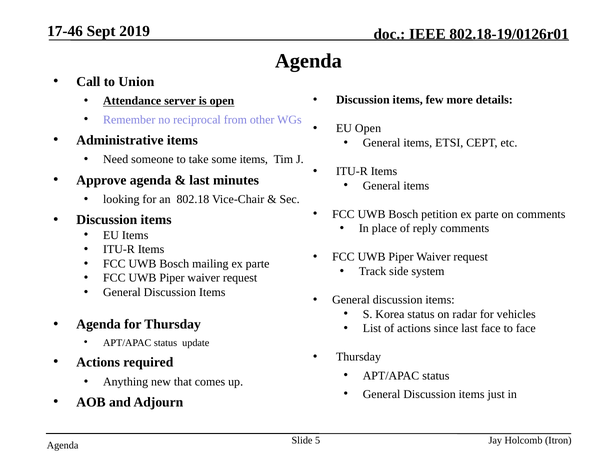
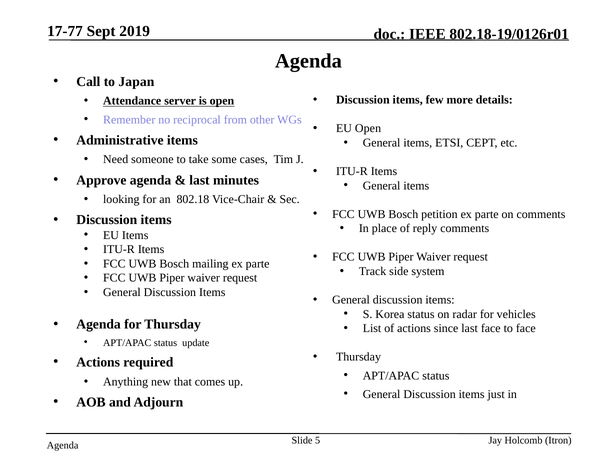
17-46: 17-46 -> 17-77
Union: Union -> Japan
some items: items -> cases
